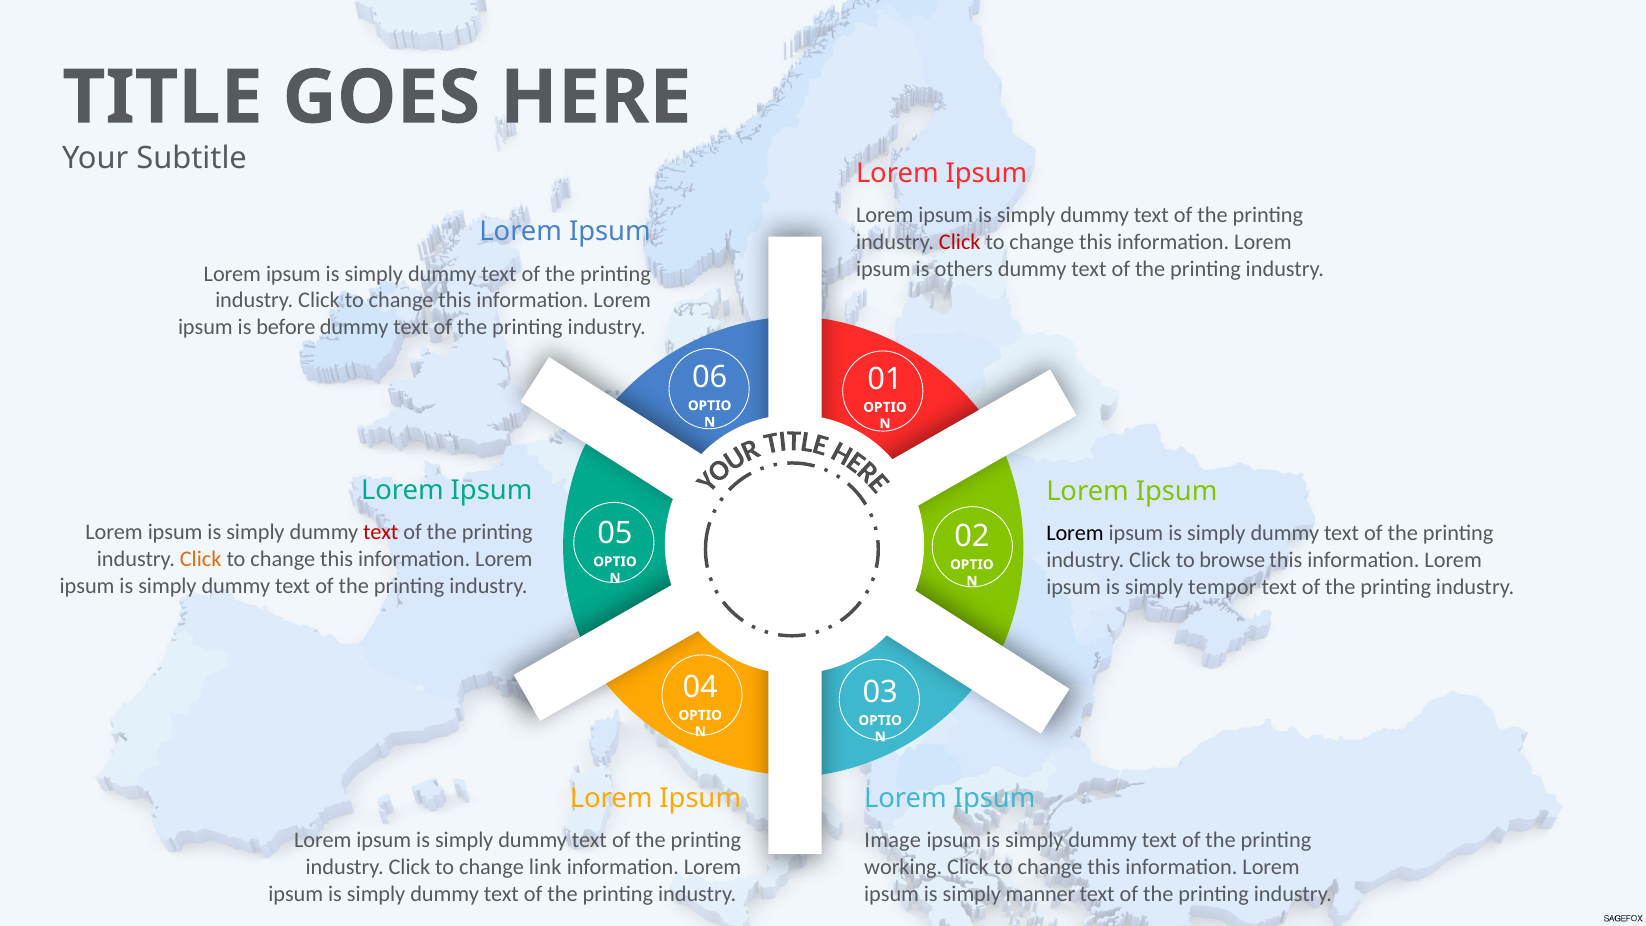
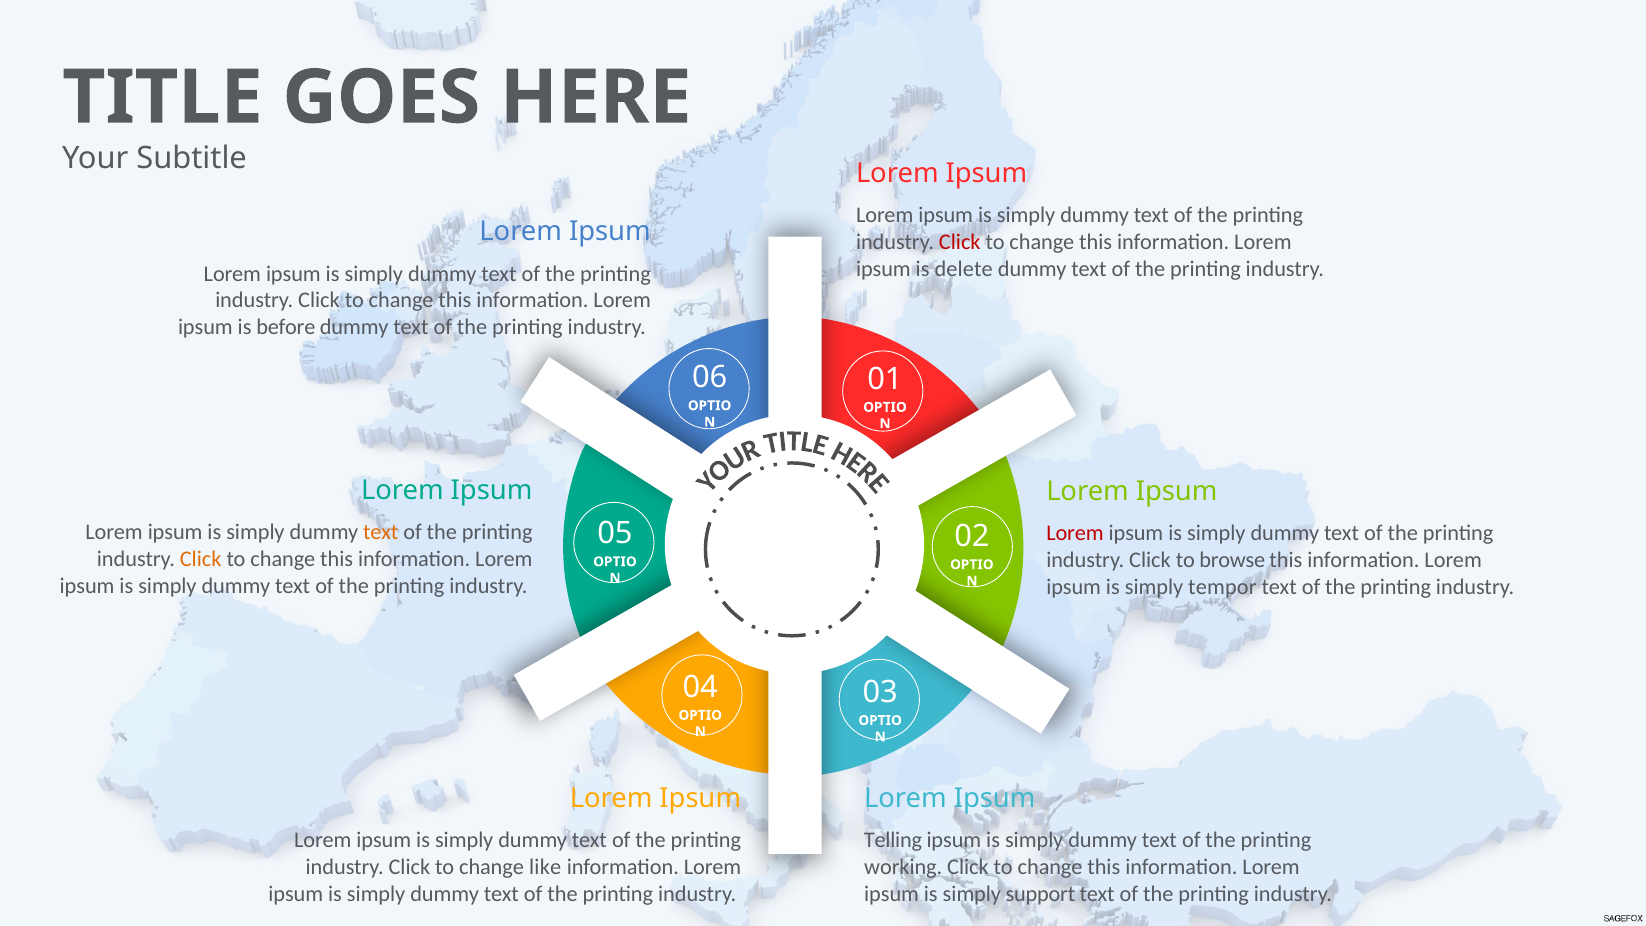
others: others -> delete
text at (381, 532) colour: red -> orange
Lorem at (1075, 533) colour: black -> red
Image: Image -> Telling
link: link -> like
manner: manner -> support
